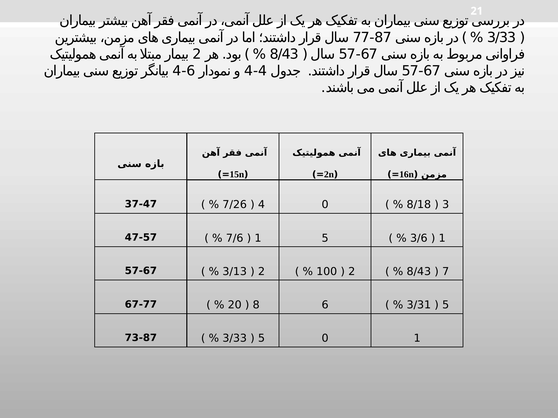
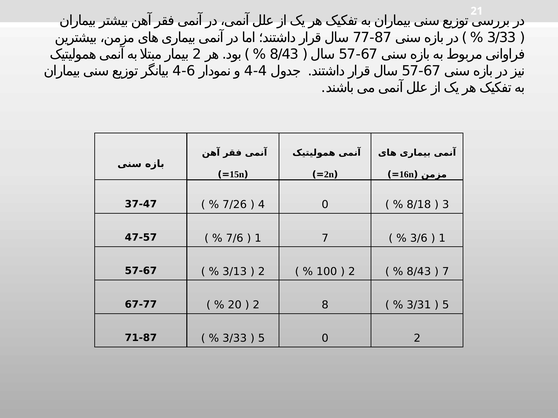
5 at (325, 238): 5 -> 7
67-77 8: 8 -> 2
6 at (325, 305): 6 -> 8
73-87: 73-87 -> 71-87
0 1: 1 -> 2
